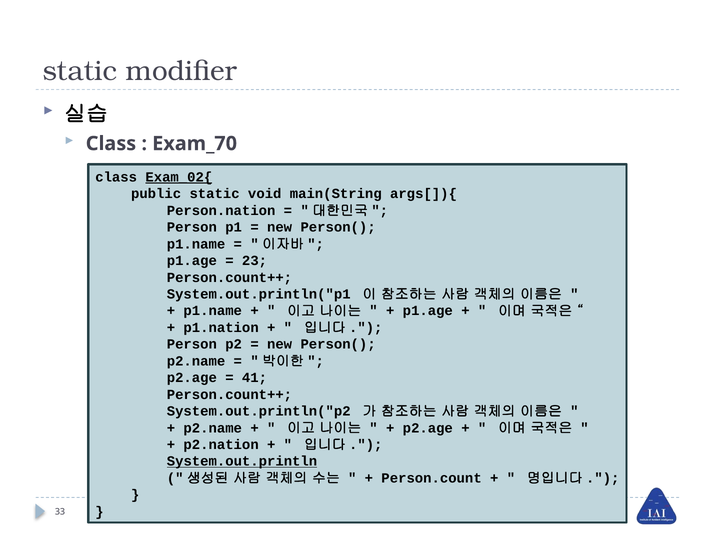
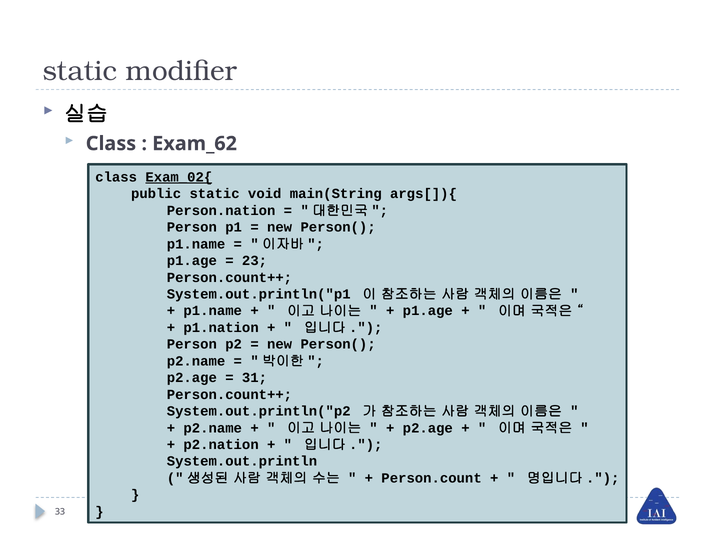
Exam_70: Exam_70 -> Exam_62
41: 41 -> 31
System.out.println underline: present -> none
